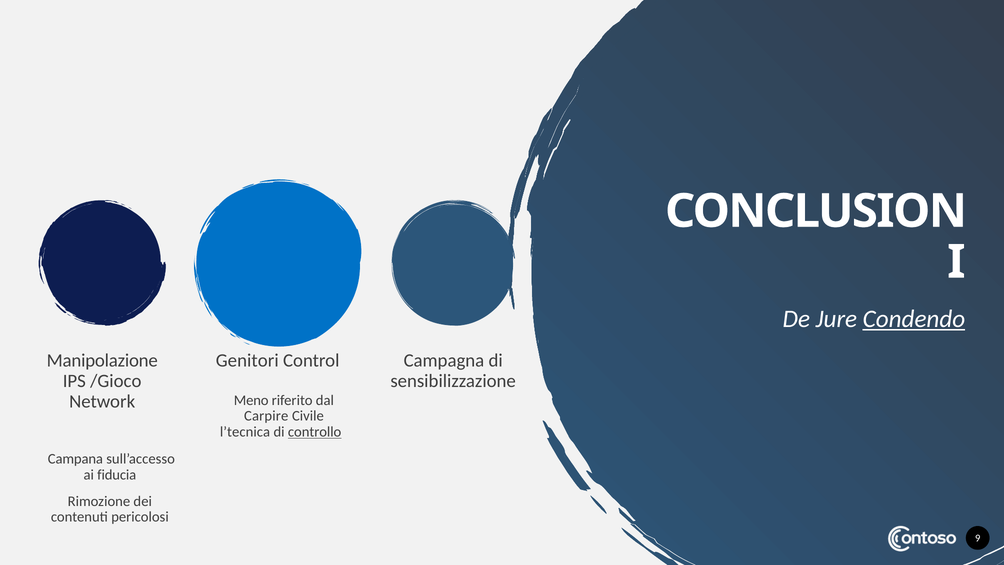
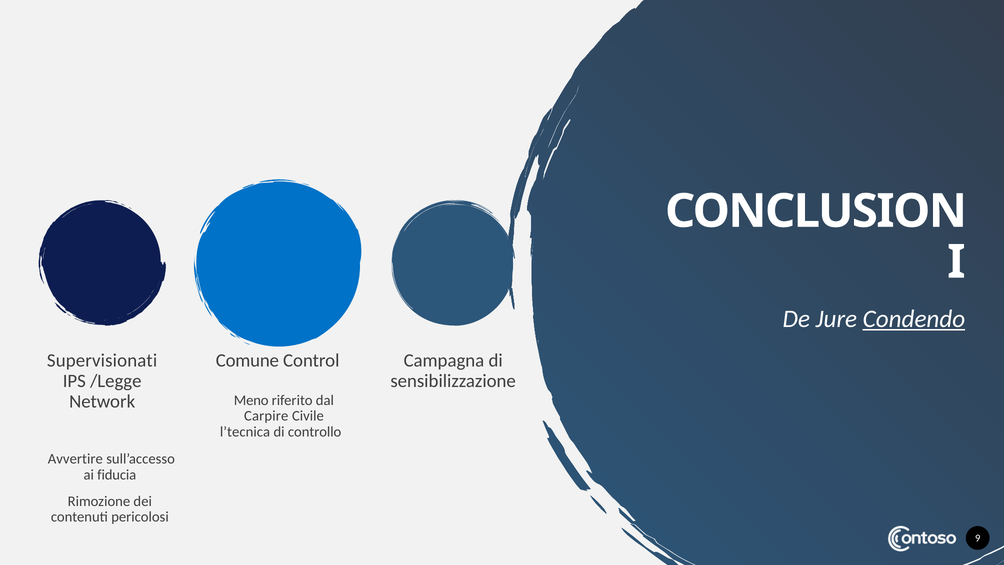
Manipolazione: Manipolazione -> Supervisionati
Genitori: Genitori -> Comune
/Gioco: /Gioco -> /Legge
controllo underline: present -> none
Campana: Campana -> Avvertire
